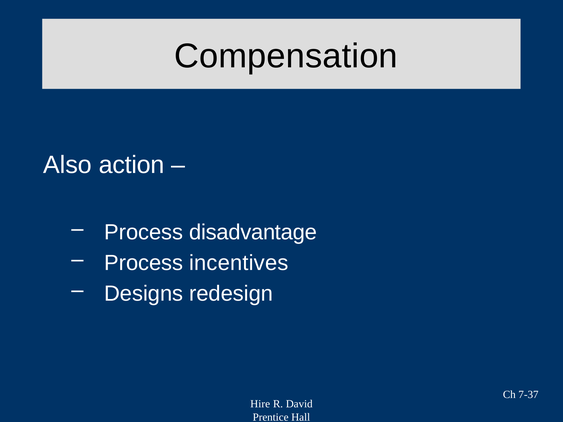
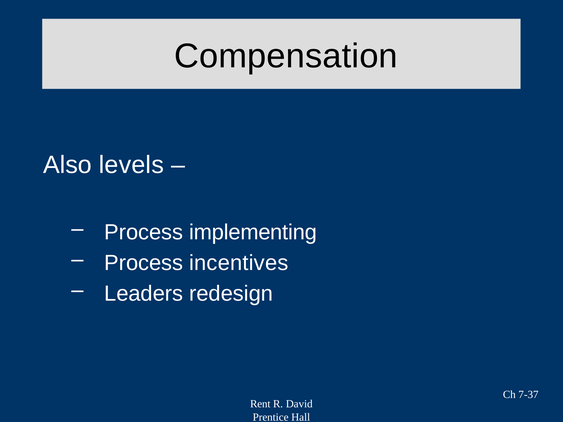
action: action -> levels
disadvantage: disadvantage -> implementing
Designs: Designs -> Leaders
Hire: Hire -> Rent
